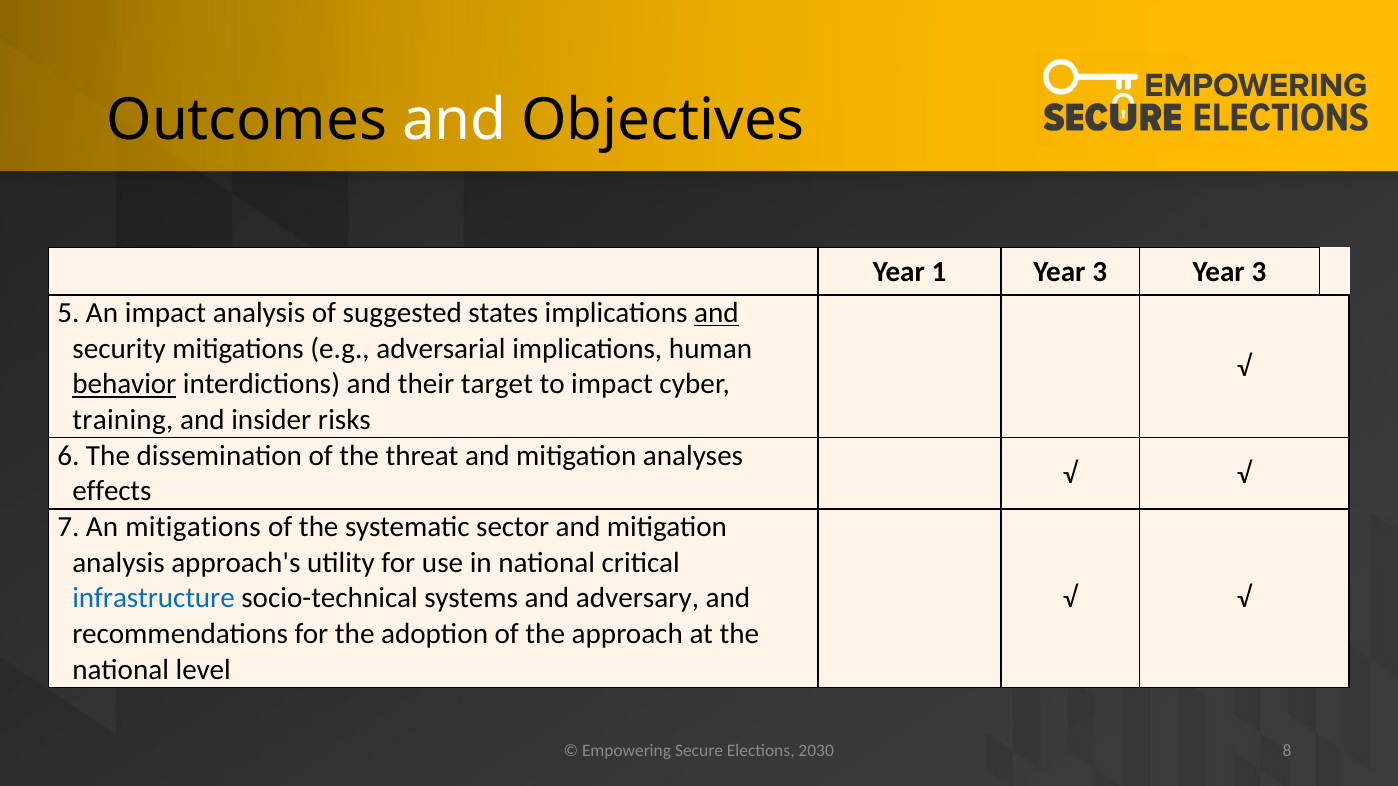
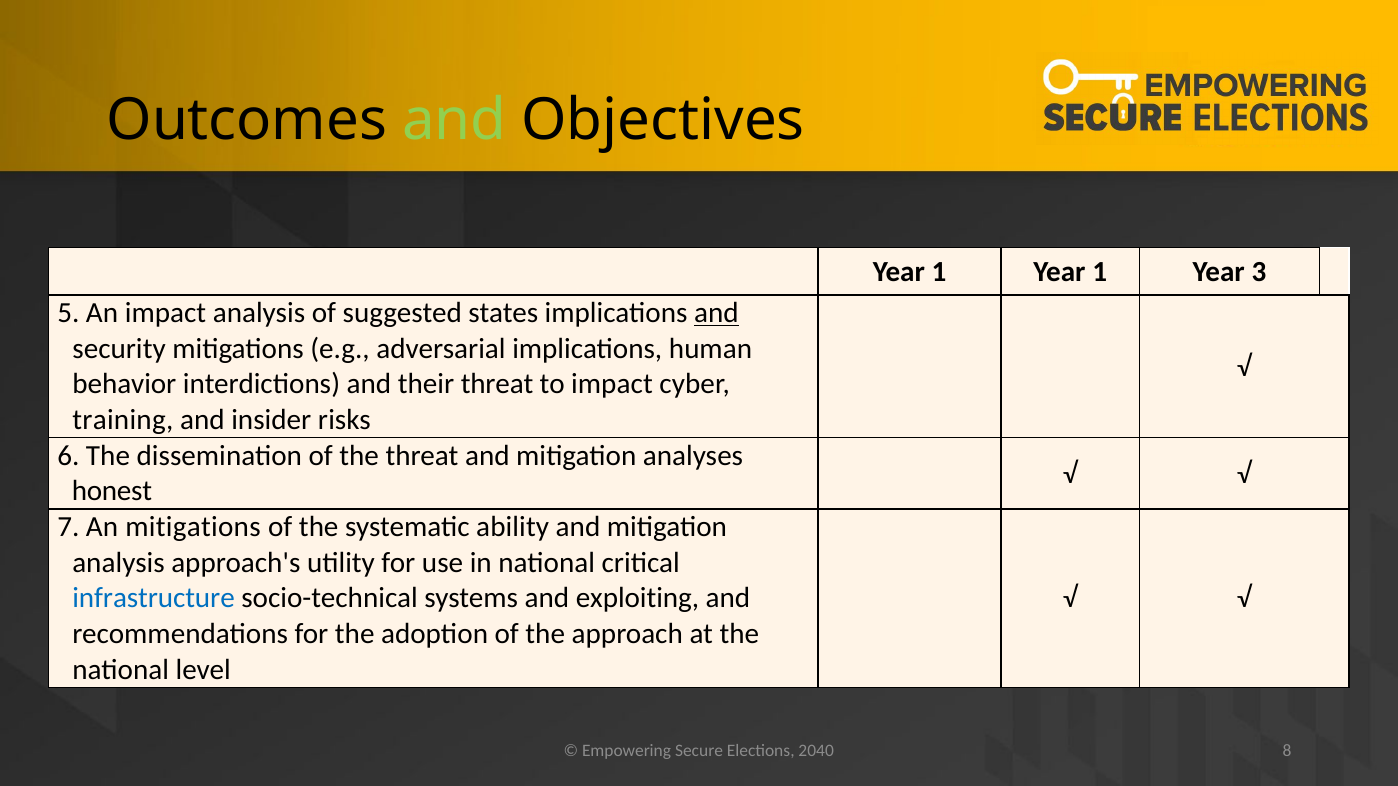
and at (454, 120) colour: white -> light green
1 Year 3: 3 -> 1
behavior underline: present -> none
their target: target -> threat
effects: effects -> honest
sector: sector -> ability
adversary: adversary -> exploiting
2030: 2030 -> 2040
